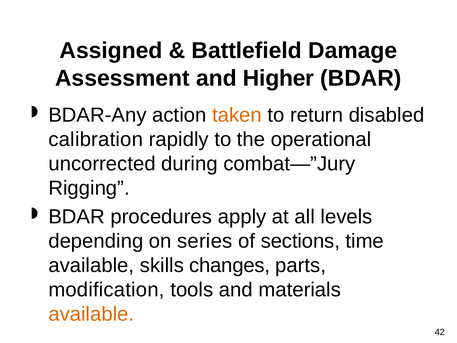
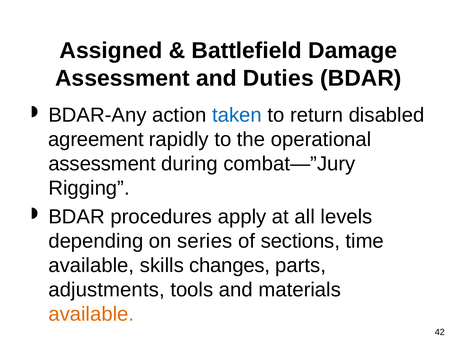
Higher: Higher -> Duties
taken colour: orange -> blue
calibration: calibration -> agreement
uncorrected at (102, 164): uncorrected -> assessment
modification: modification -> adjustments
